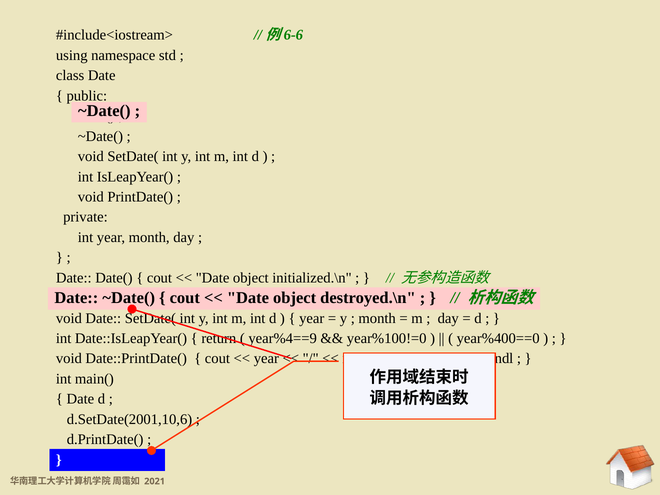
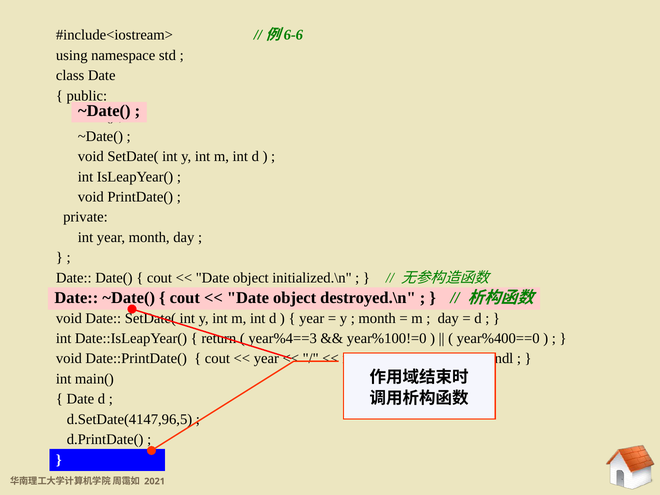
year%4==9: year%4==9 -> year%4==3
d.SetDate(2001,10,6: d.SetDate(2001,10,6 -> d.SetDate(4147,96,5
